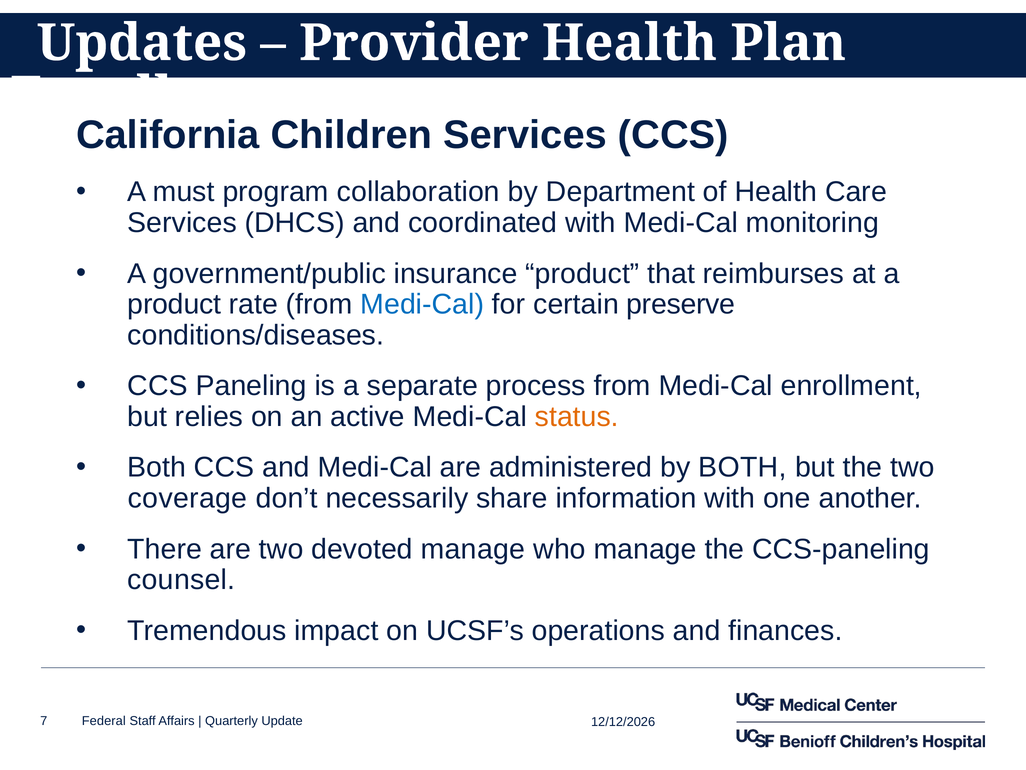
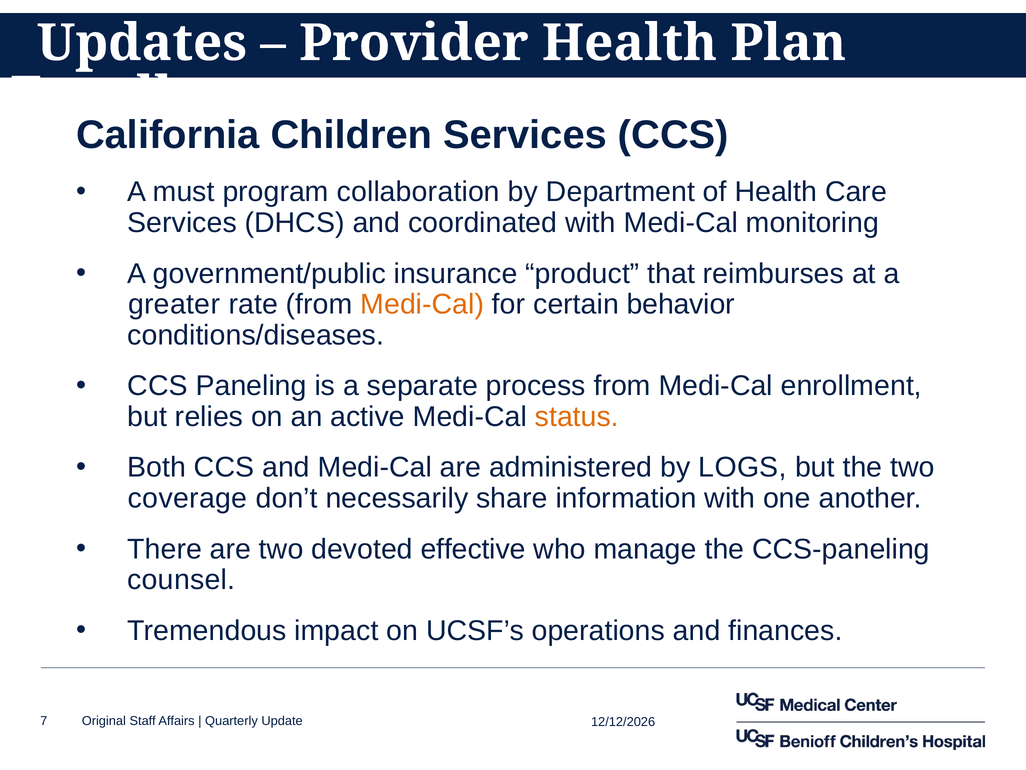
product at (174, 304): product -> greater
Medi-Cal at (422, 304) colour: blue -> orange
preserve: preserve -> behavior
by BOTH: BOTH -> LOGS
devoted manage: manage -> effective
Federal: Federal -> Original
